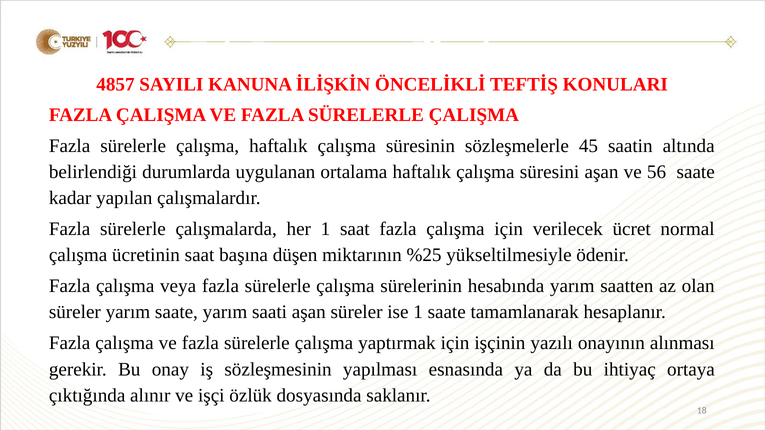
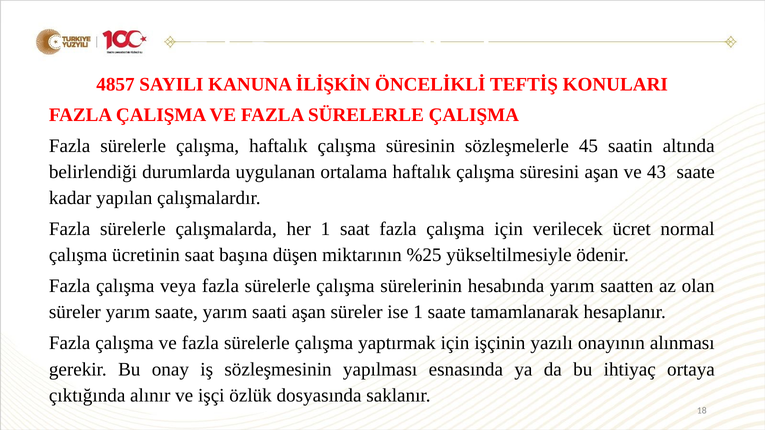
56: 56 -> 43
